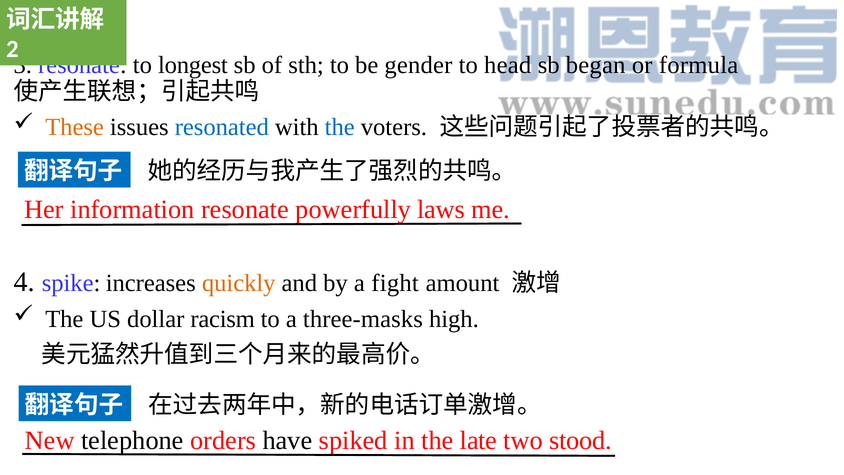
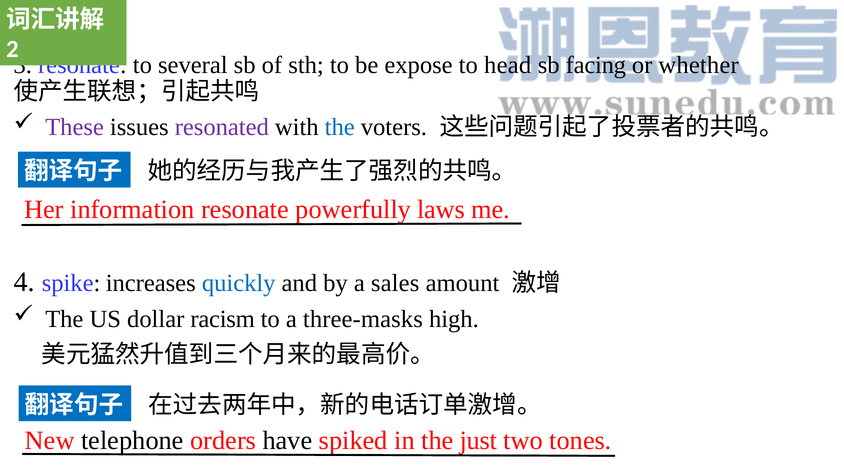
longest: longest -> several
gender: gender -> expose
began: began -> facing
formula: formula -> whether
These colour: orange -> purple
resonated colour: blue -> purple
quickly colour: orange -> blue
fight: fight -> sales
late: late -> just
stood: stood -> tones
